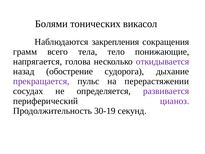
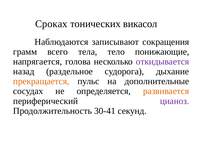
Болями: Болями -> Сроках
закрепления: закрепления -> записывают
обострение: обострение -> раздельное
прекращается colour: purple -> orange
перерастяжении: перерастяжении -> дополнительные
развивается colour: purple -> orange
30-19: 30-19 -> 30-41
